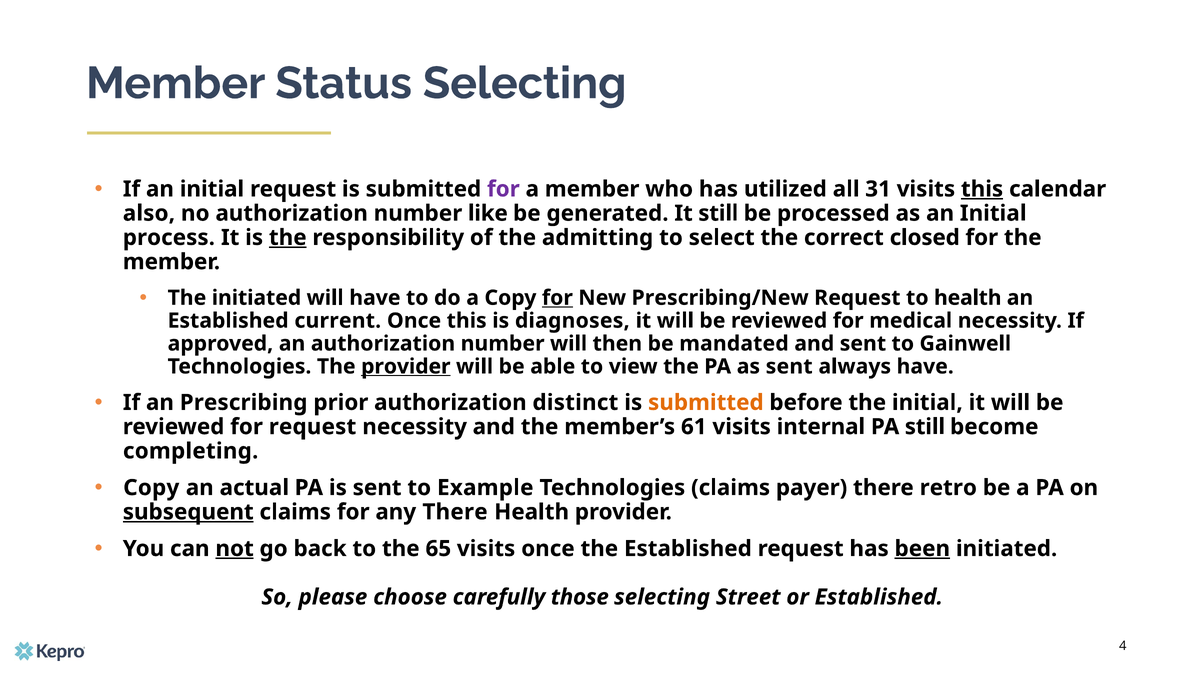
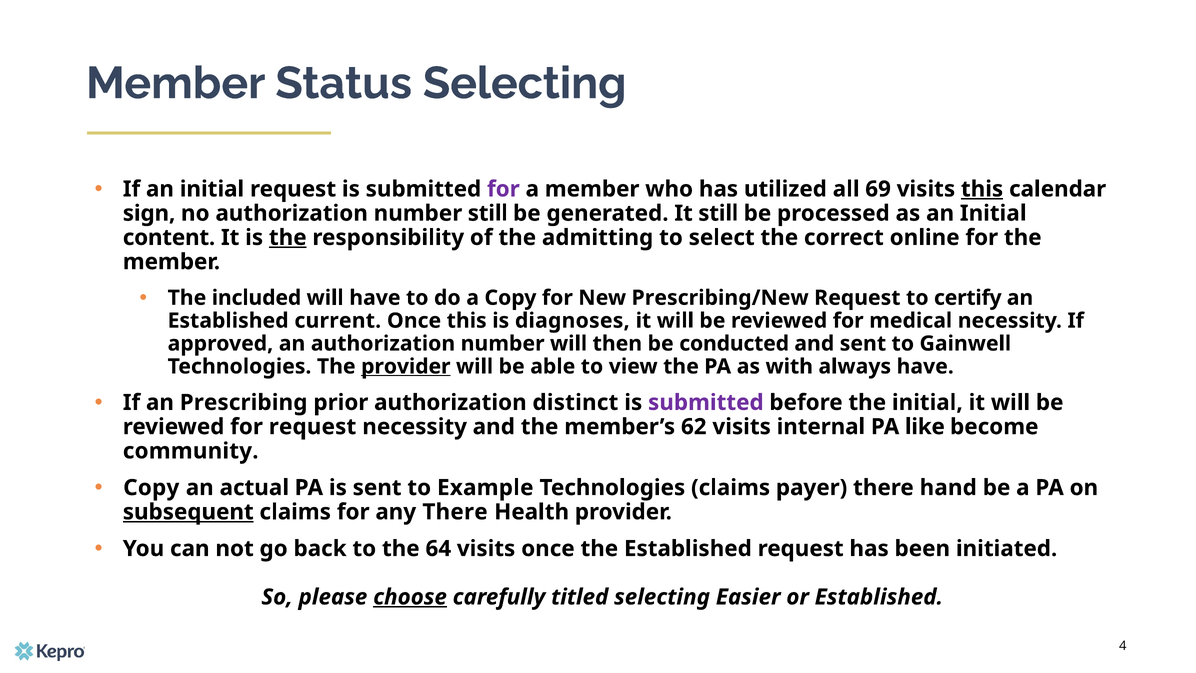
31: 31 -> 69
also: also -> sign
number like: like -> still
process: process -> content
closed: closed -> online
The initiated: initiated -> included
for at (557, 298) underline: present -> none
to health: health -> certify
mandated: mandated -> conducted
as sent: sent -> with
submitted at (706, 402) colour: orange -> purple
61: 61 -> 62
PA still: still -> like
completing: completing -> community
retro: retro -> hand
not underline: present -> none
65: 65 -> 64
been underline: present -> none
choose underline: none -> present
those: those -> titled
Street: Street -> Easier
